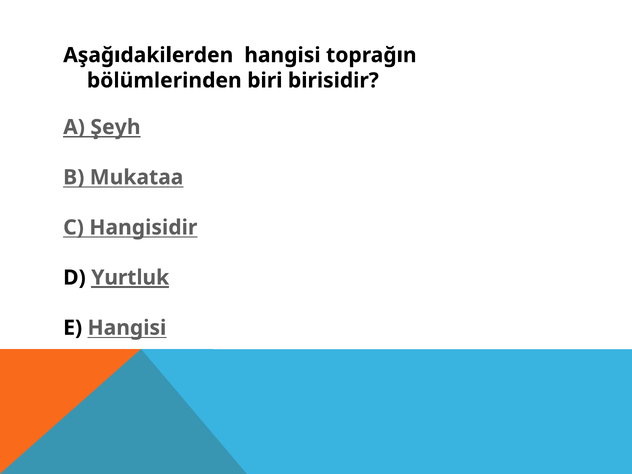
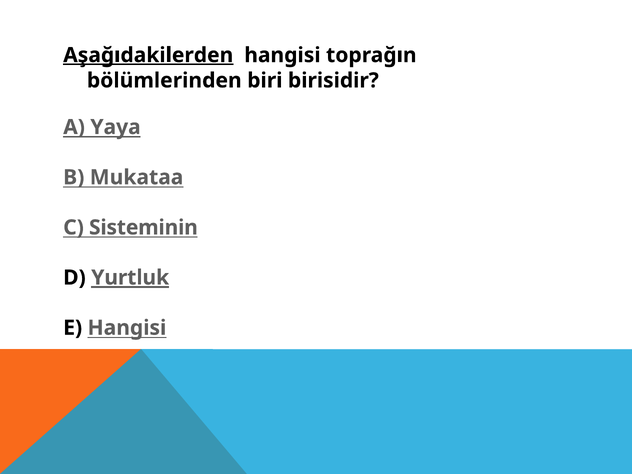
Aşağıdakilerden underline: none -> present
Şeyh: Şeyh -> Yaya
Hangisidir: Hangisidir -> Sisteminin
